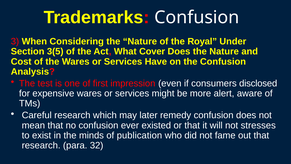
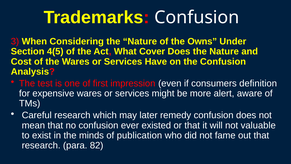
Royal: Royal -> Owns
3(5: 3(5 -> 4(5
disclosed: disclosed -> definition
stresses: stresses -> valuable
32: 32 -> 82
